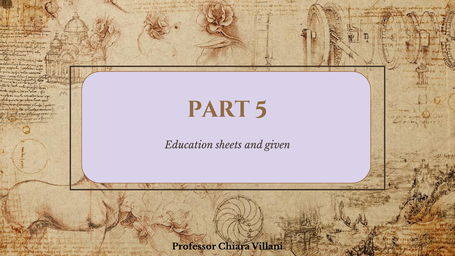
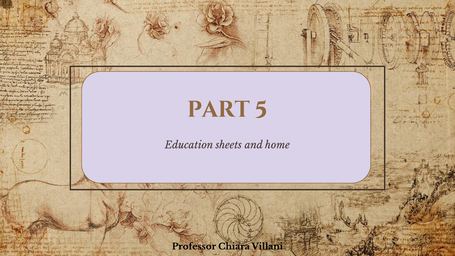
given: given -> home
